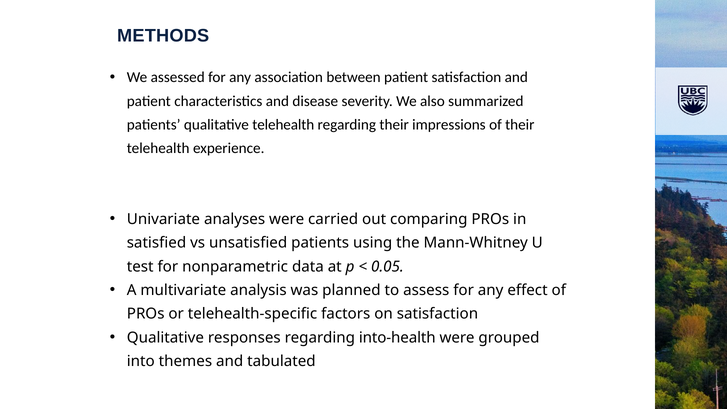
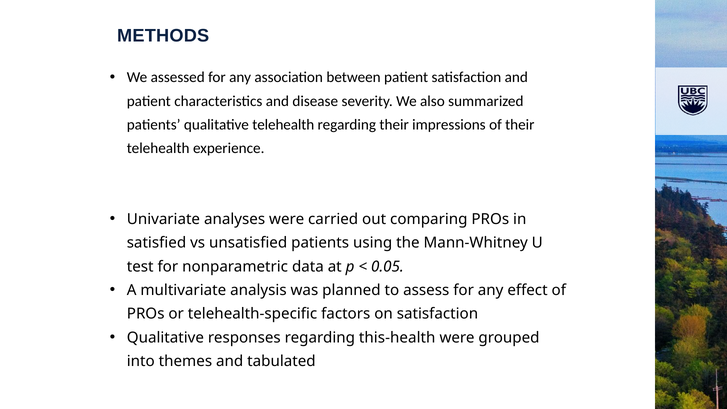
into-health: into-health -> this-health
